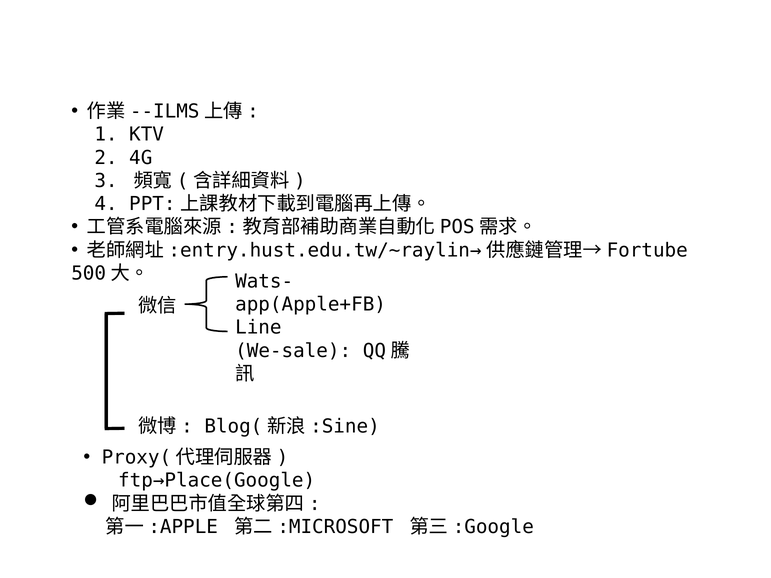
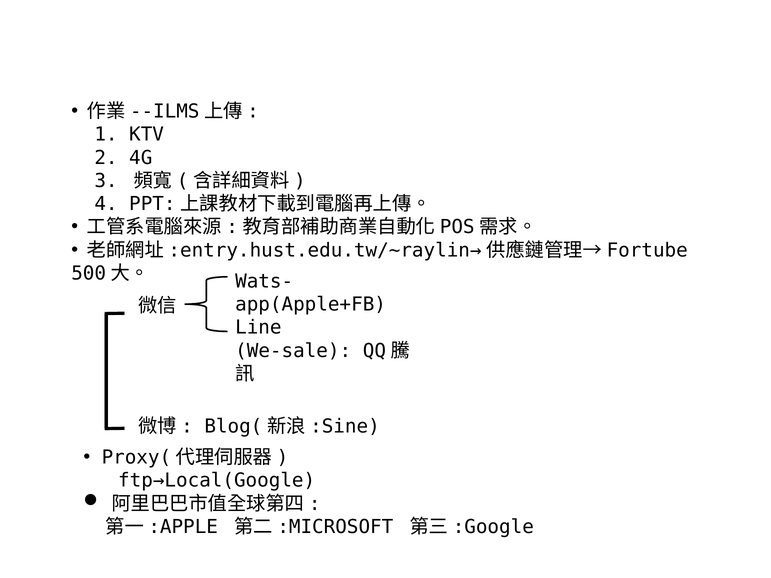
ftp→Place(Google: ftp→Place(Google -> ftp→Local(Google
